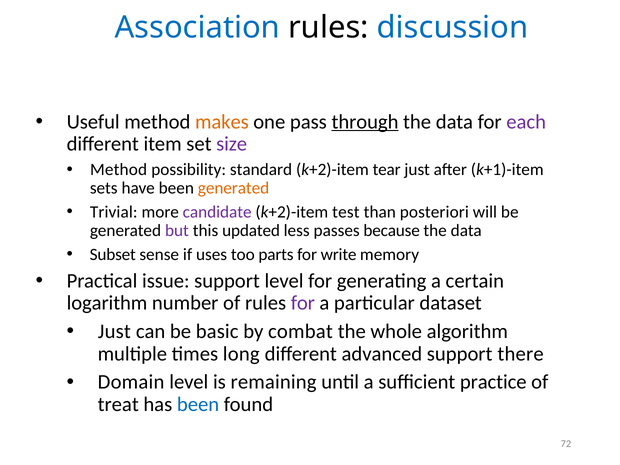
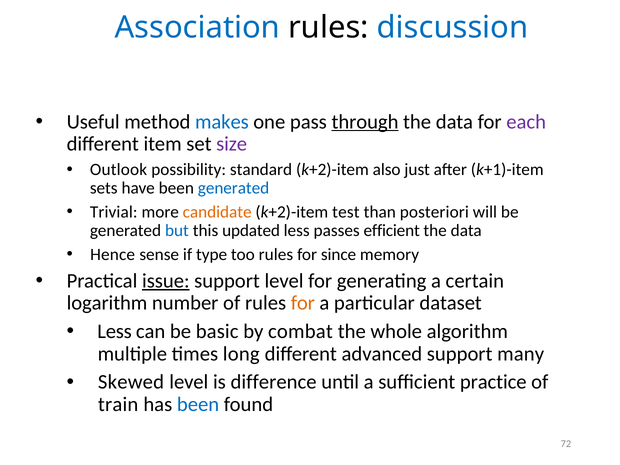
makes colour: orange -> blue
Method at (119, 170): Method -> Outlook
tear: tear -> also
generated at (234, 188) colour: orange -> blue
candidate colour: purple -> orange
but colour: purple -> blue
because: because -> efficient
Subset: Subset -> Hence
uses: uses -> type
too parts: parts -> rules
write: write -> since
issue underline: none -> present
for at (303, 303) colour: purple -> orange
Just at (114, 331): Just -> Less
there: there -> many
Domain: Domain -> Skewed
remaining: remaining -> difference
treat: treat -> train
